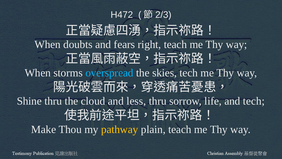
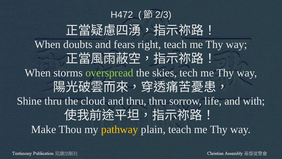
overspread colour: light blue -> light green
and less: less -> thru
and tech: tech -> with
